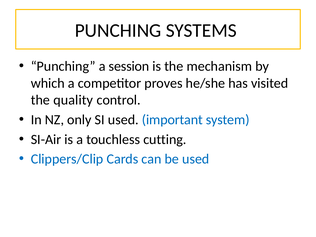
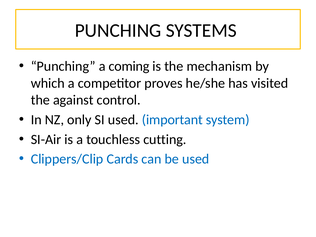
session: session -> coming
quality: quality -> against
